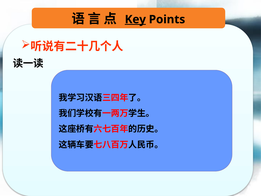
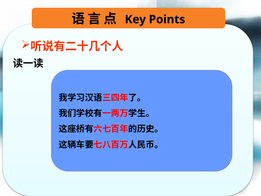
Key underline: present -> none
